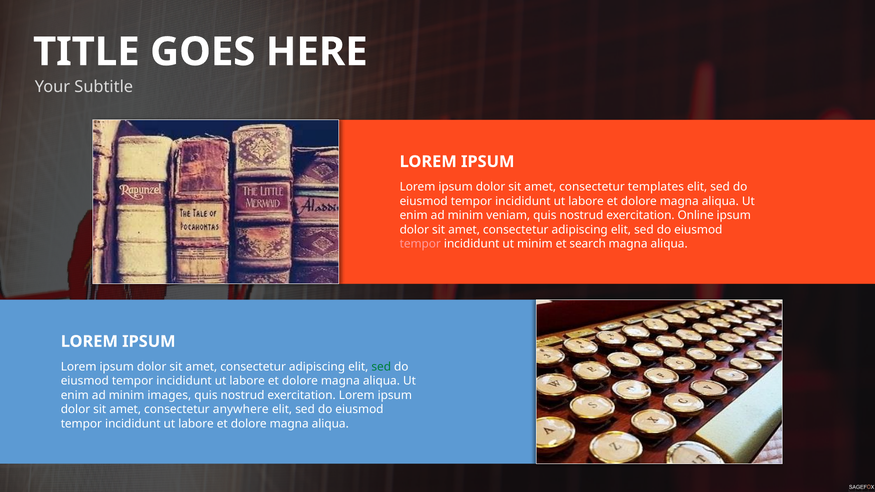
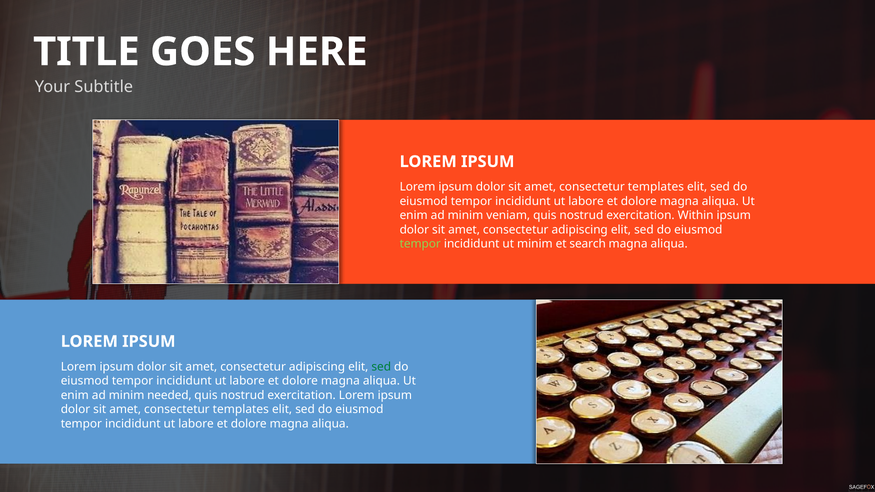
Online: Online -> Within
tempor at (420, 244) colour: pink -> light green
images: images -> needed
anywhere at (241, 410): anywhere -> templates
